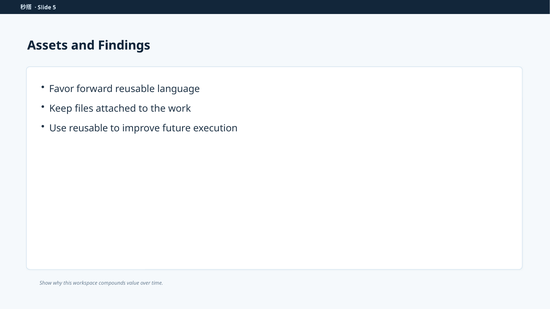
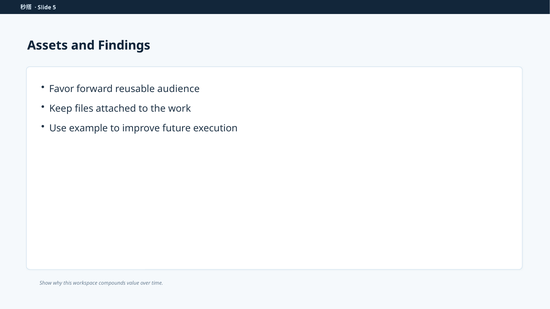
language: language -> audience
Use reusable: reusable -> example
